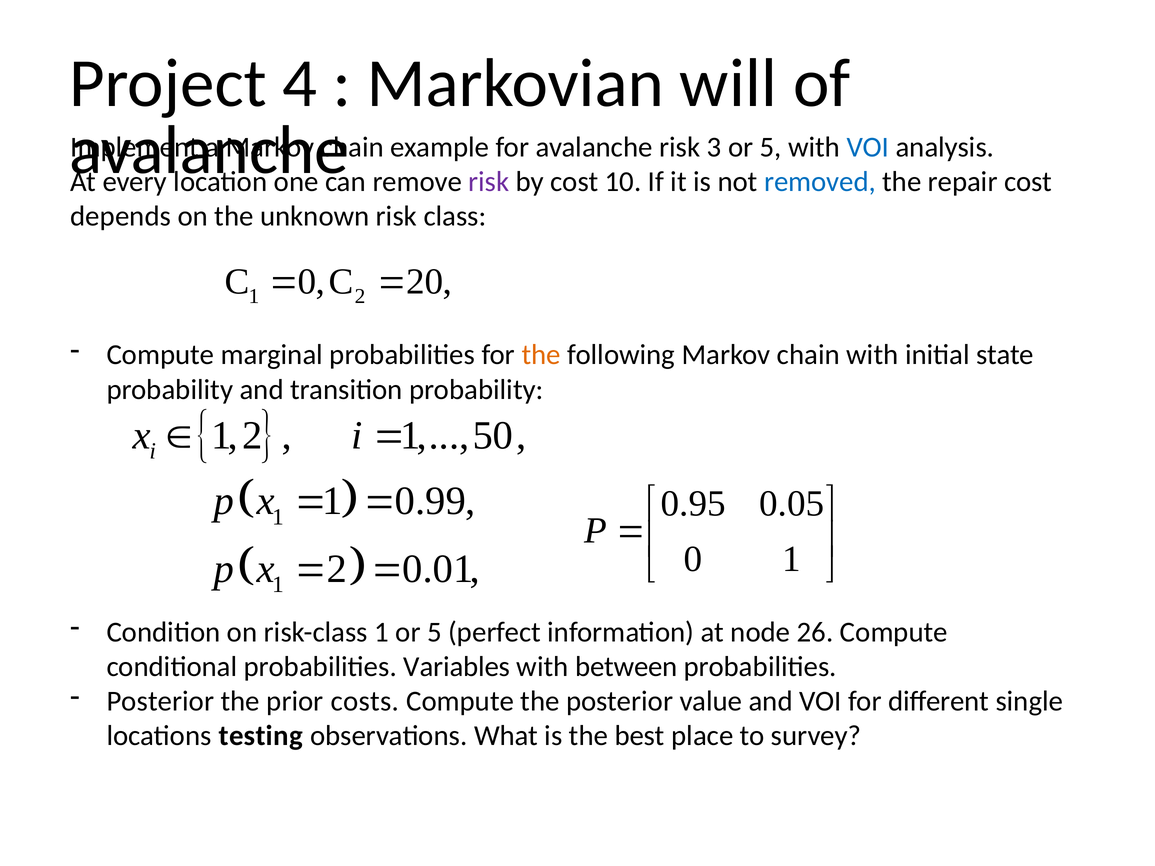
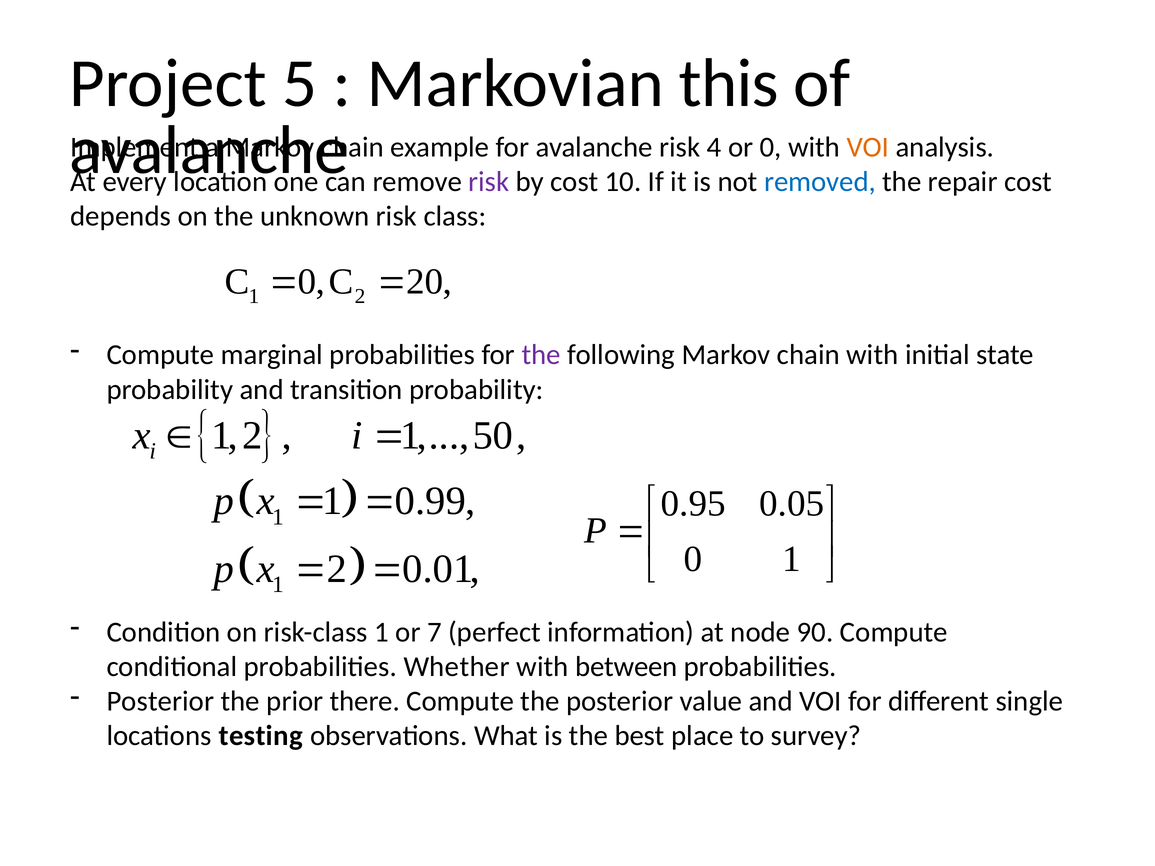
4: 4 -> 5
will: will -> this
3: 3 -> 4
5 at (771, 147): 5 -> 0
VOI at (868, 147) colour: blue -> orange
the at (541, 355) colour: orange -> purple
1 or 5: 5 -> 7
26: 26 -> 90
Variables: Variables -> Whether
costs: costs -> there
